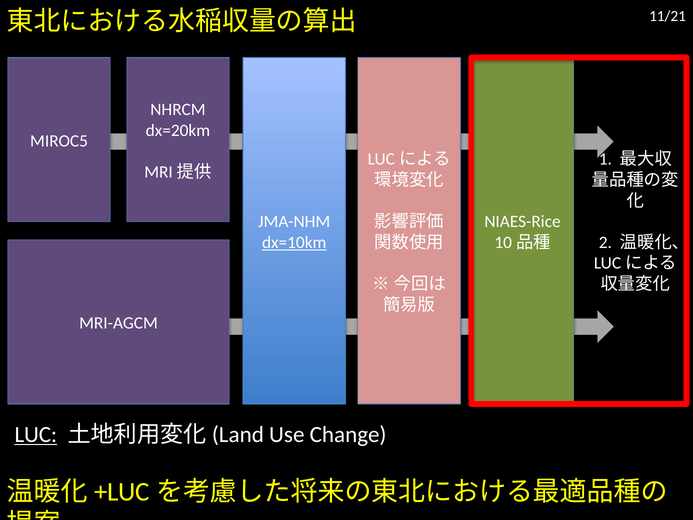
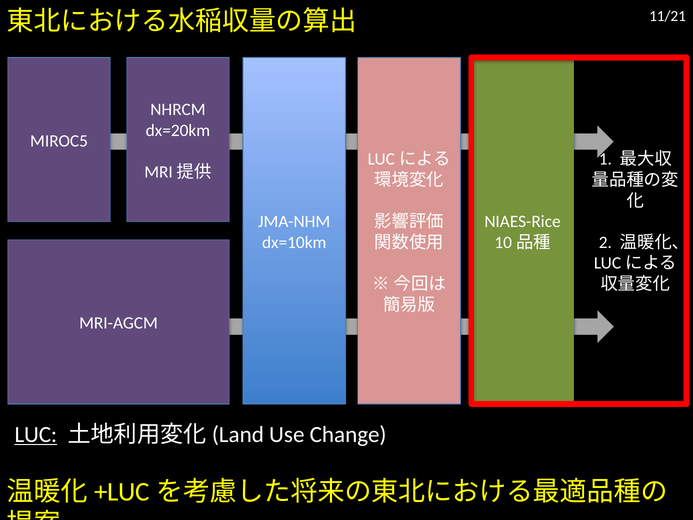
dx=10km underline: present -> none
